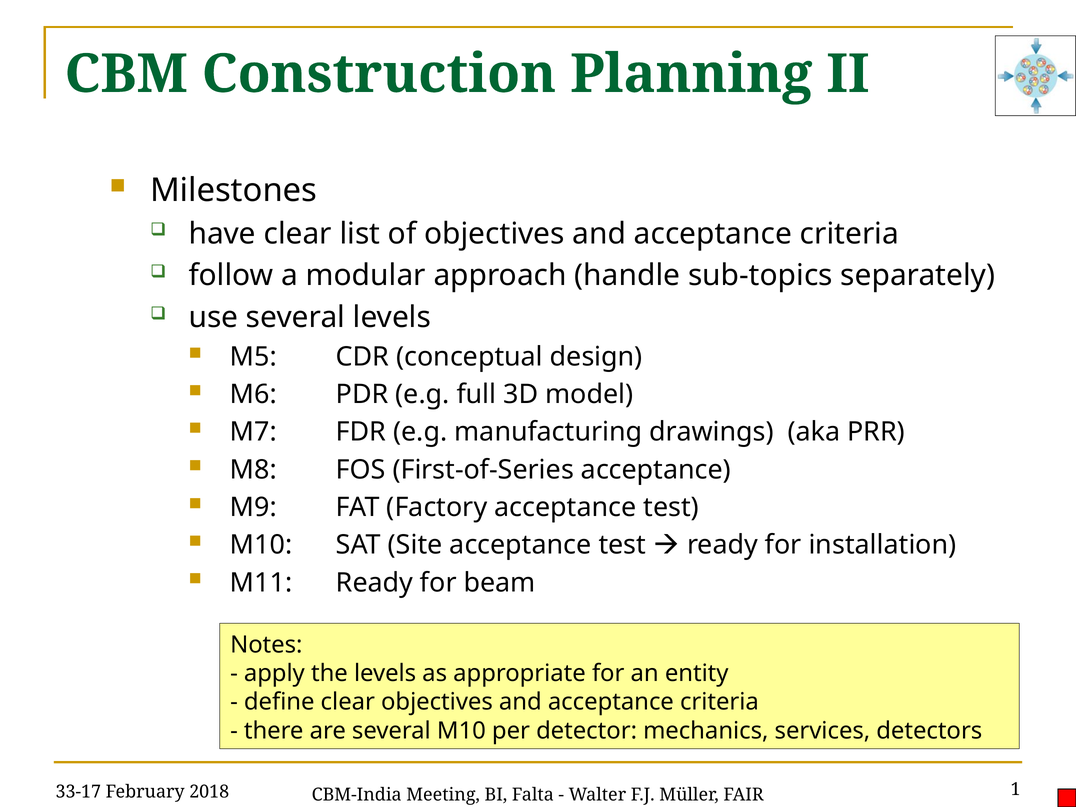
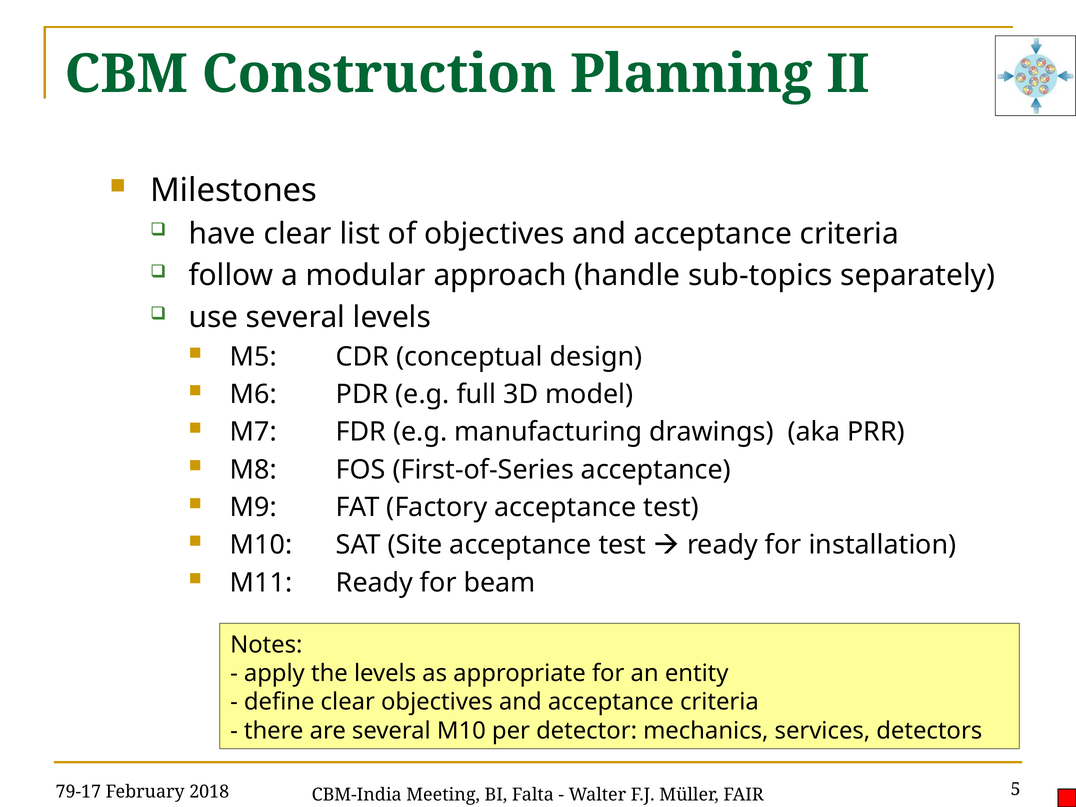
33-17: 33-17 -> 79-17
1: 1 -> 5
